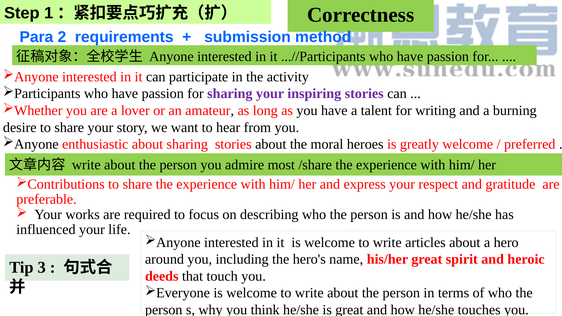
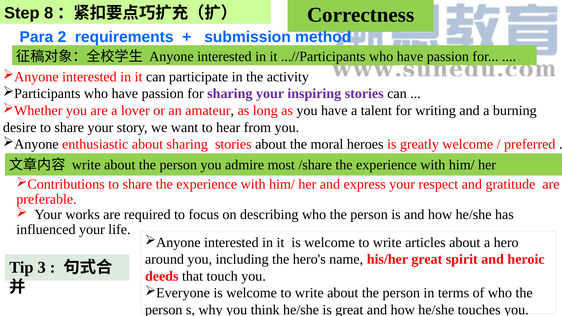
1: 1 -> 8
